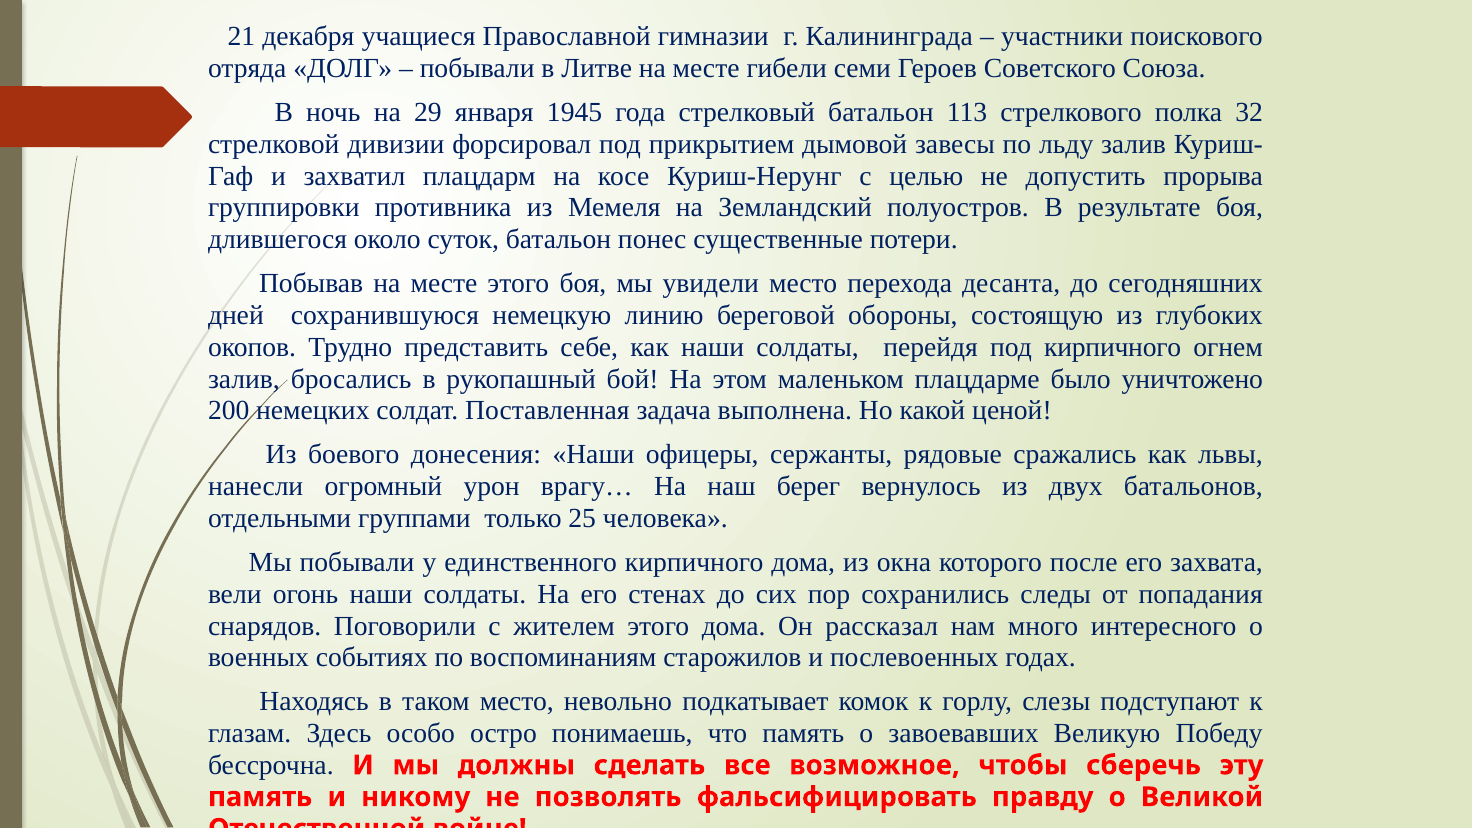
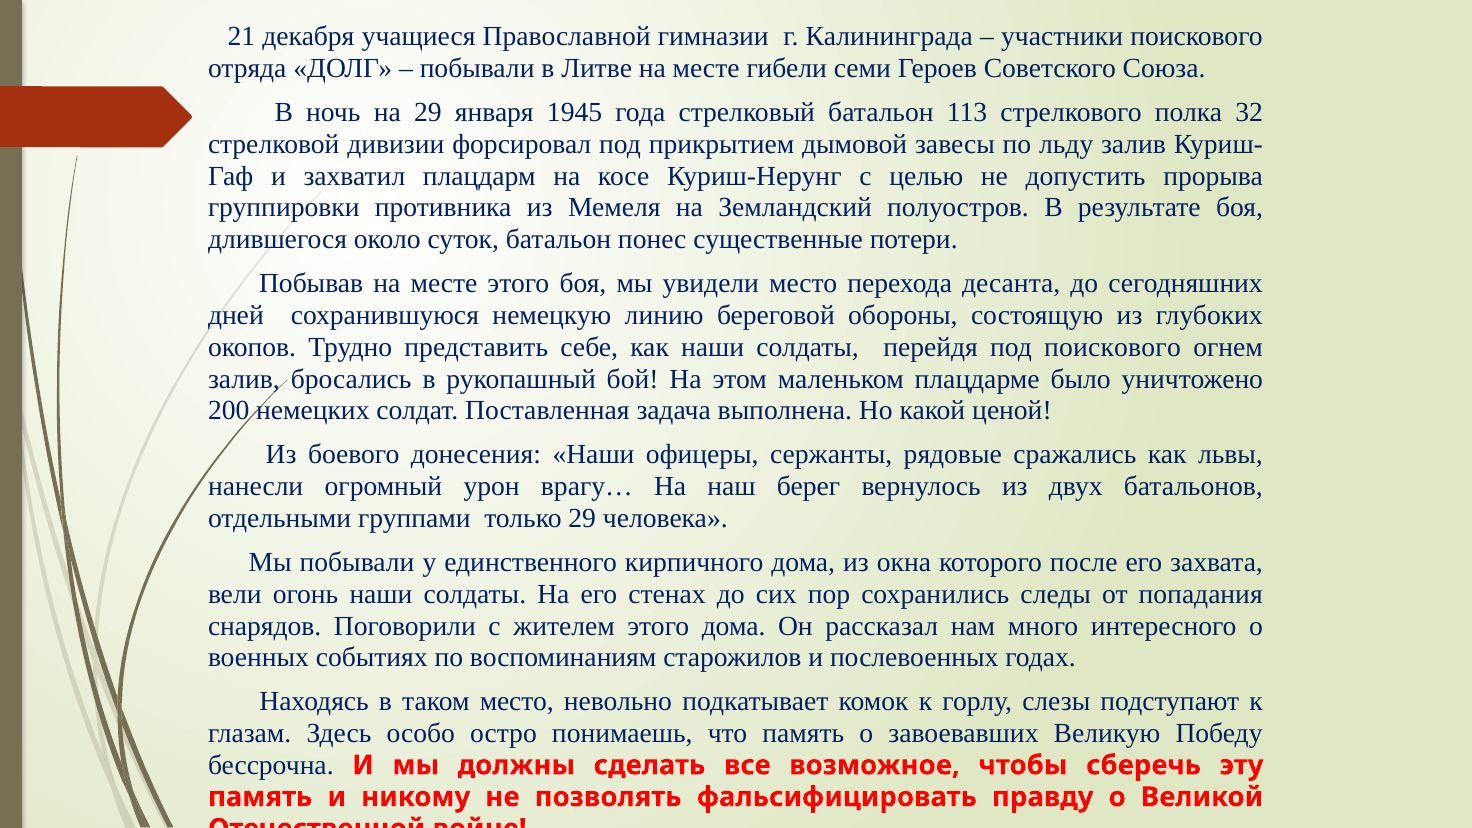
под кирпичного: кирпичного -> поискового
только 25: 25 -> 29
